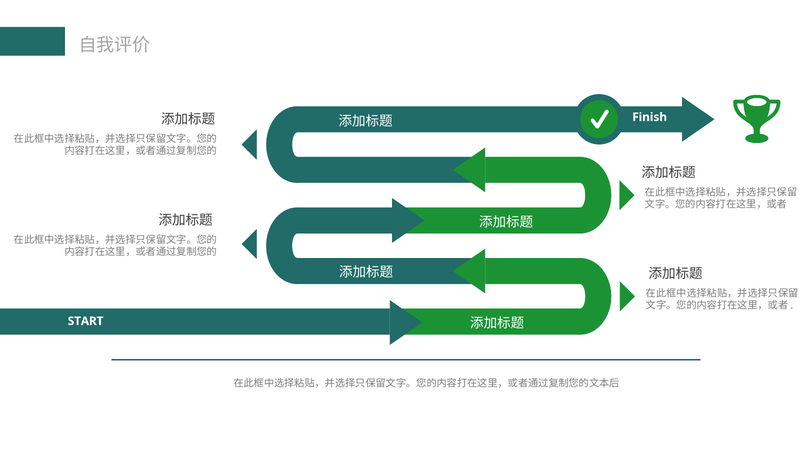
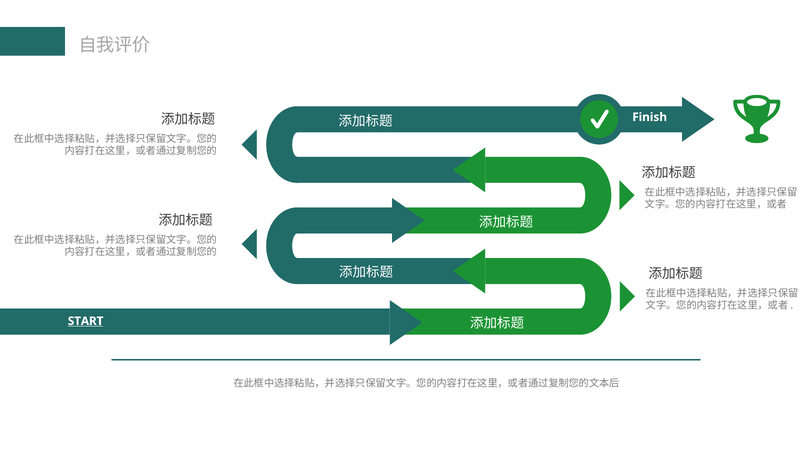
START underline: none -> present
